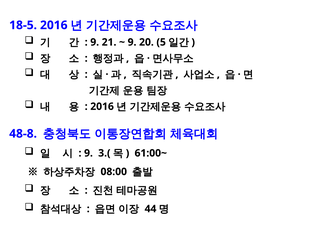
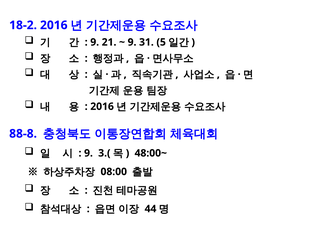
18-5: 18-5 -> 18-2
20: 20 -> 31
48-8: 48-8 -> 88-8
61:00~: 61:00~ -> 48:00~
